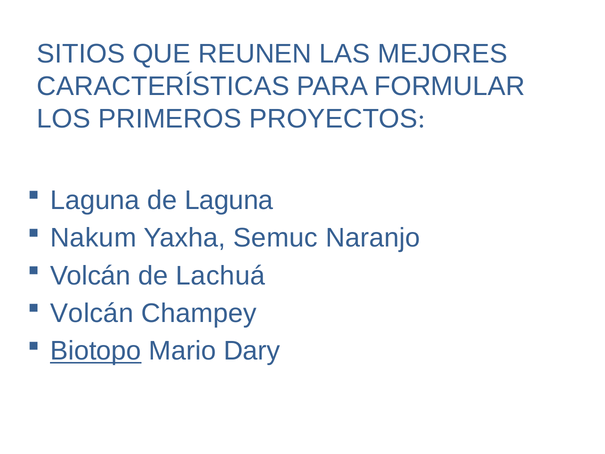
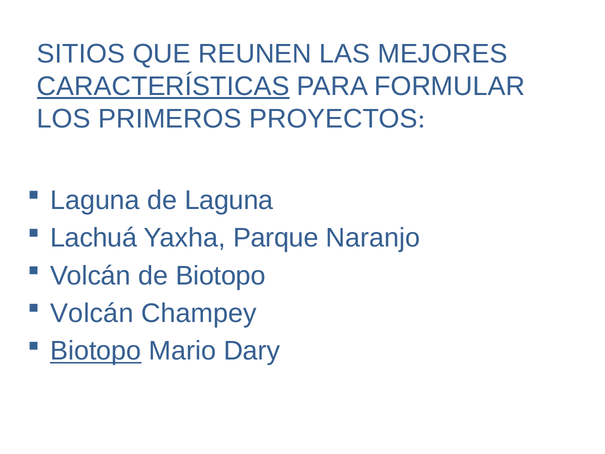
CARACTERÍSTICAS underline: none -> present
Nakum: Nakum -> Lachuá
Semuc: Semuc -> Parque
de Lachuá: Lachuá -> Biotopo
